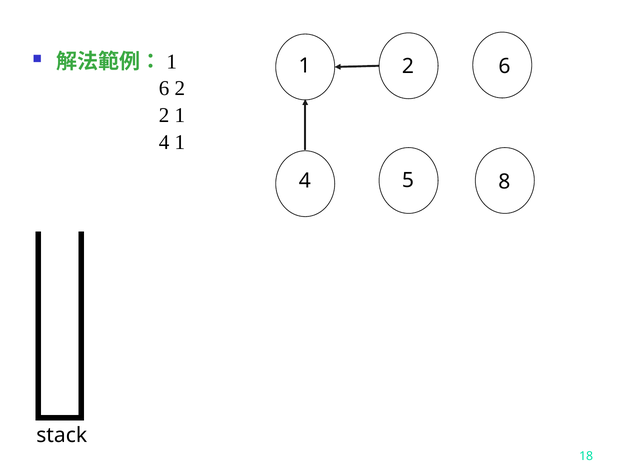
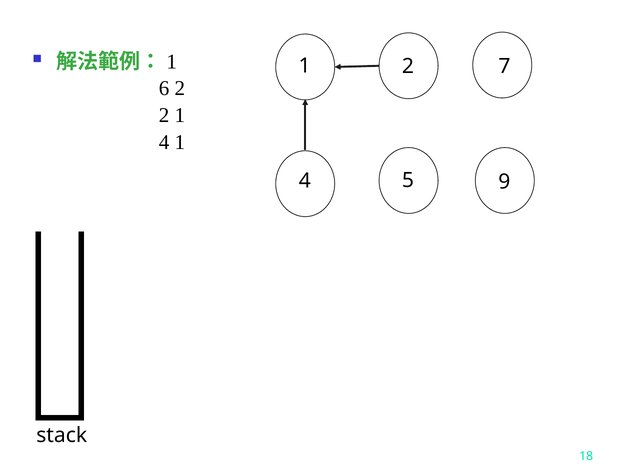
1 6: 6 -> 7
8: 8 -> 9
